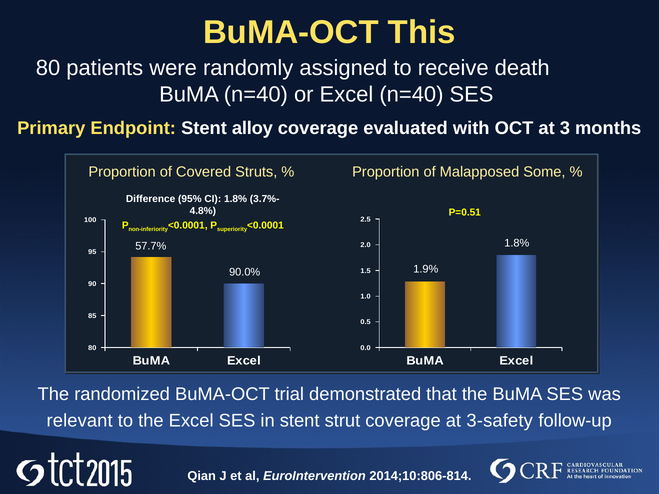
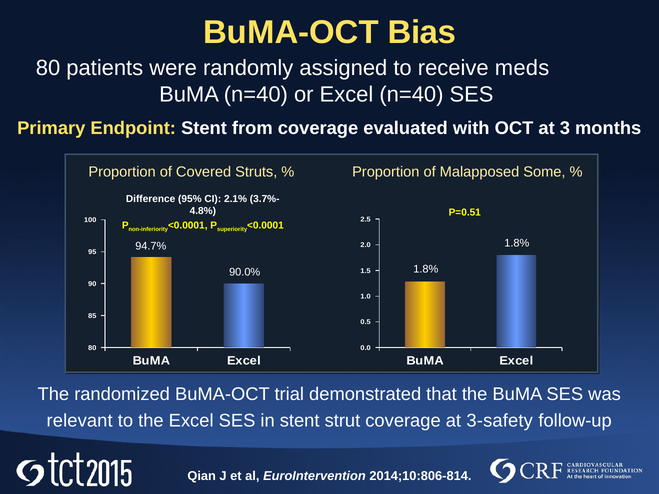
This: This -> Bias
death: death -> meds
alloy: alloy -> from
CI 1.8%: 1.8% -> 2.1%
57.7%: 57.7% -> 94.7%
90.0% 1.9%: 1.9% -> 1.8%
